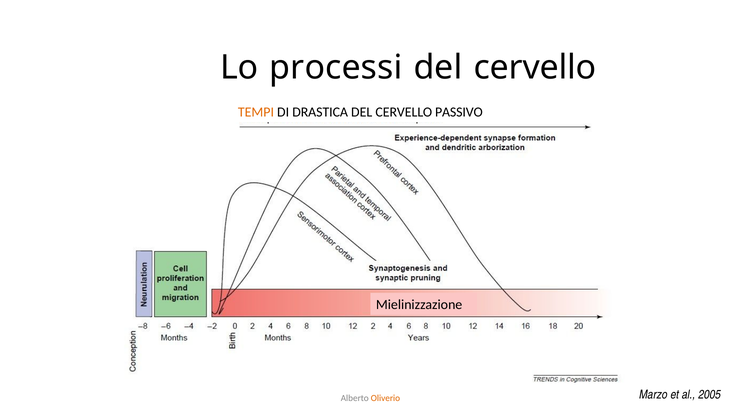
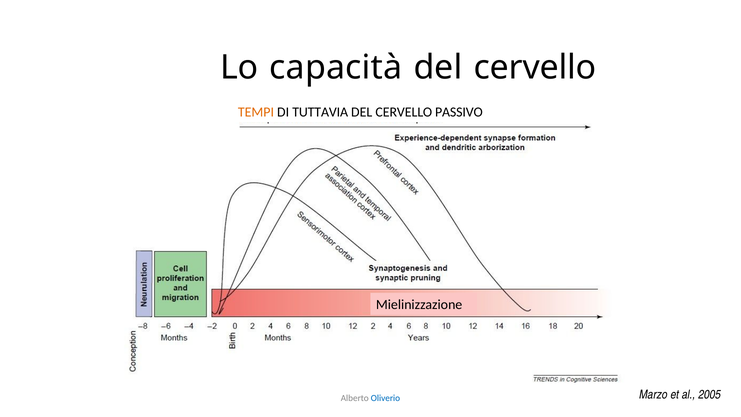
processi: processi -> capacità
DRASTICA: DRASTICA -> TUTTAVIA
Oliverio colour: orange -> blue
